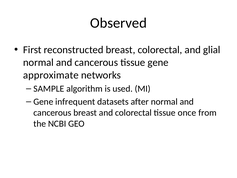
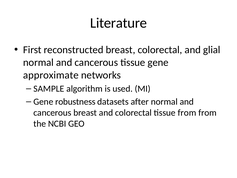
Observed: Observed -> Literature
infrequent: infrequent -> robustness
tissue once: once -> from
